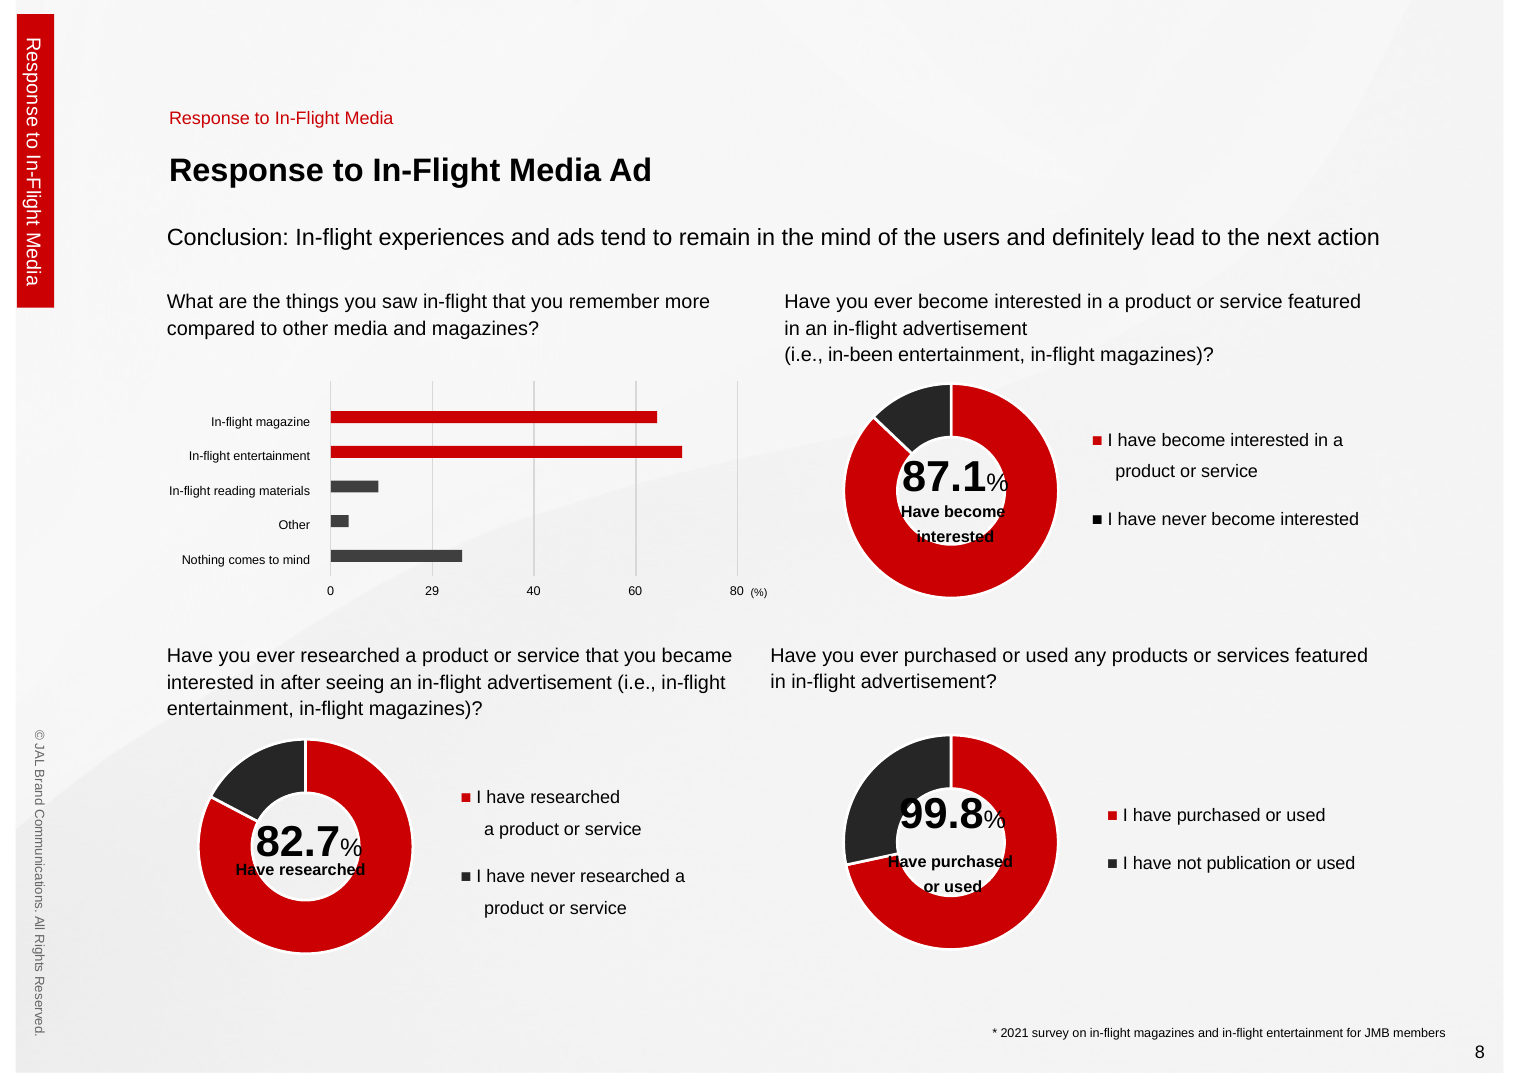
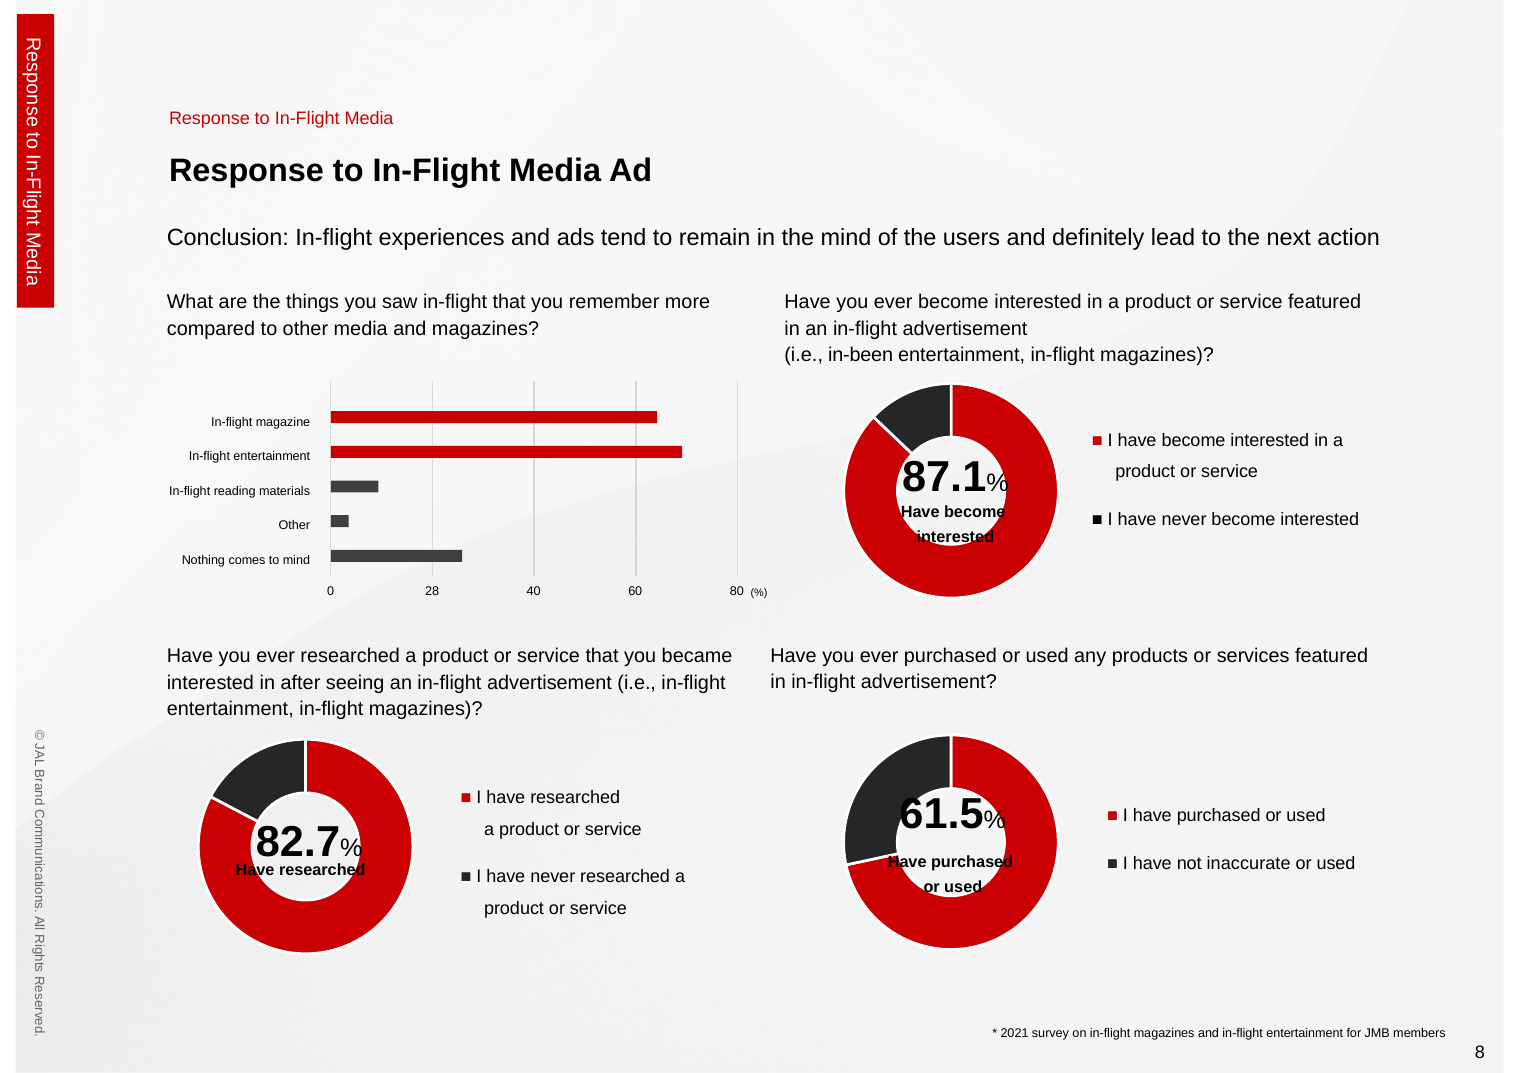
29: 29 -> 28
99.8: 99.8 -> 61.5
publication: publication -> inaccurate
